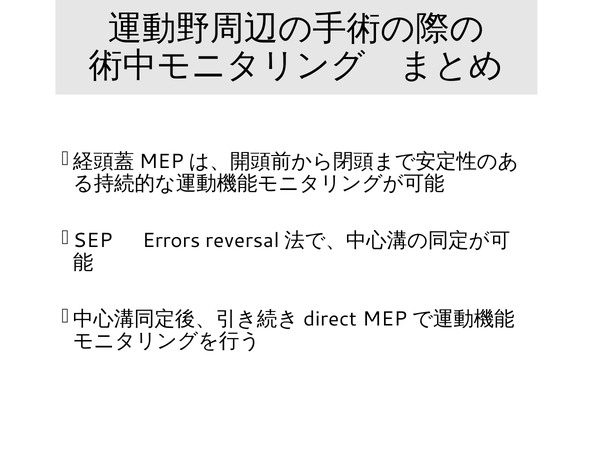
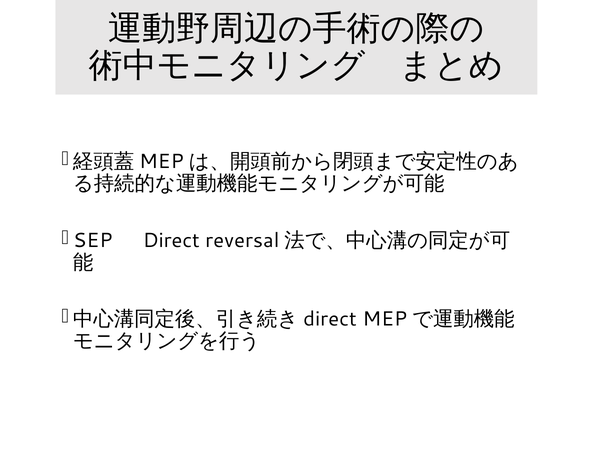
Errors: Errors -> Direct
